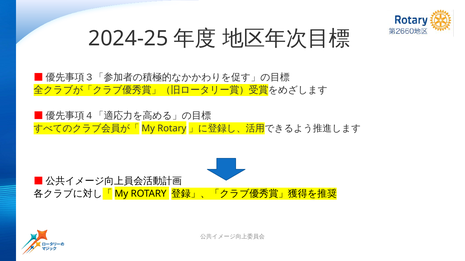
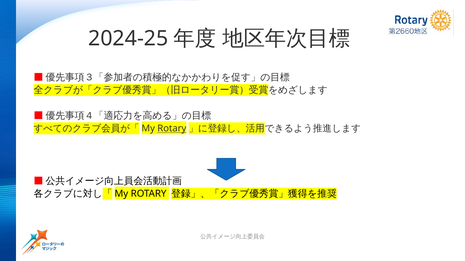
Rotary at (172, 129) underline: none -> present
